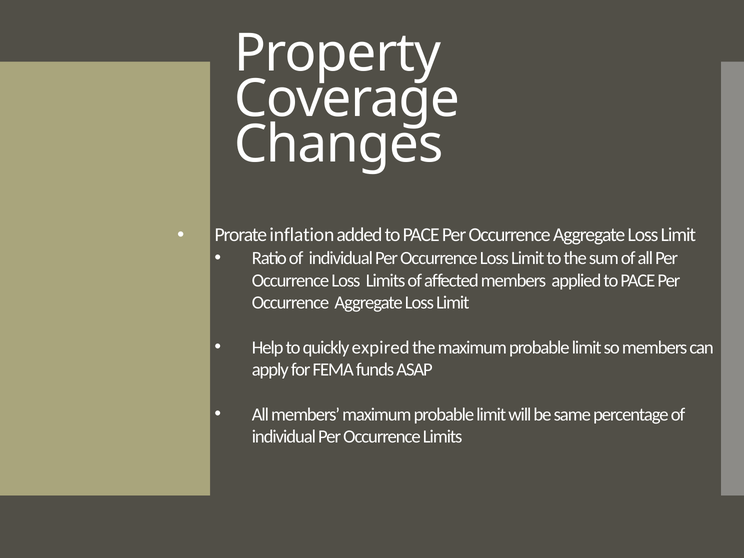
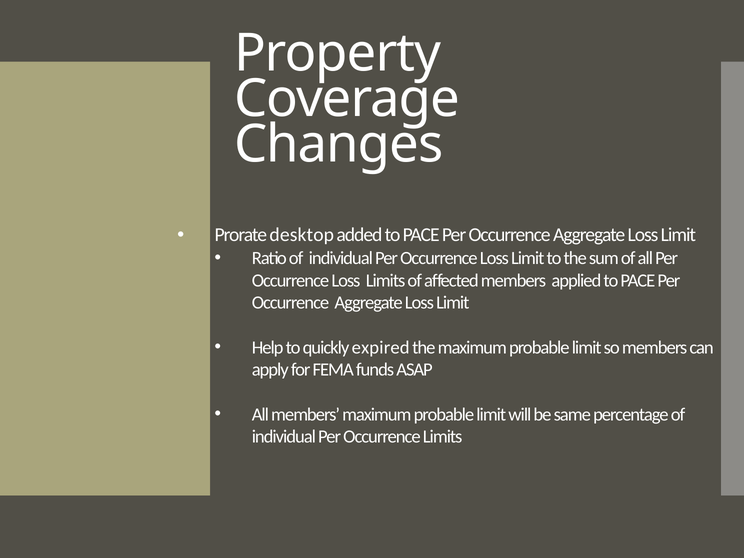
inflation: inflation -> desktop
